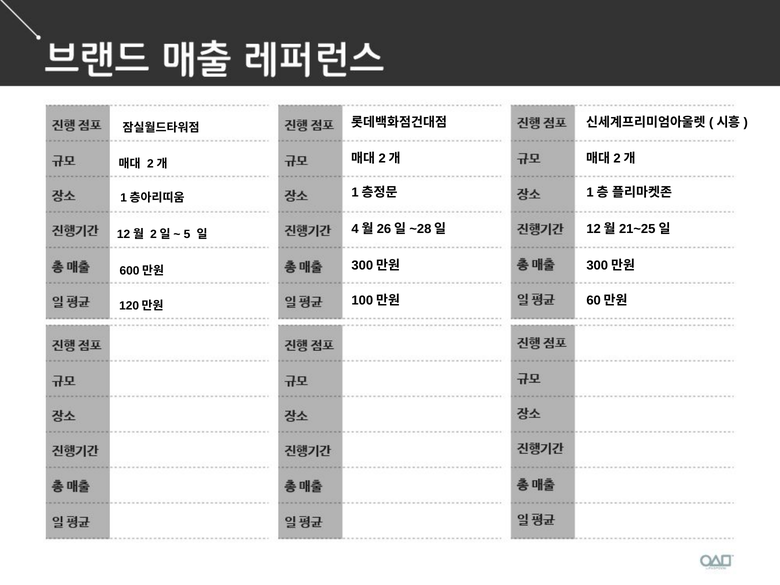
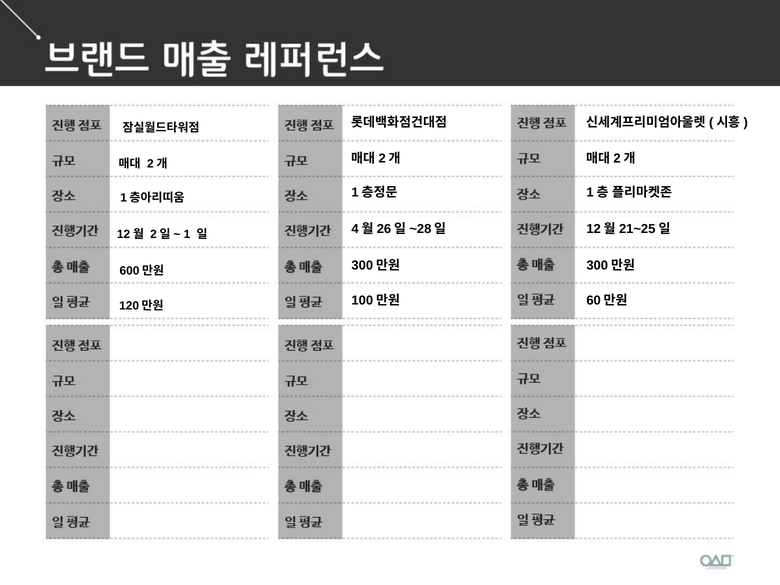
5: 5 -> 1
